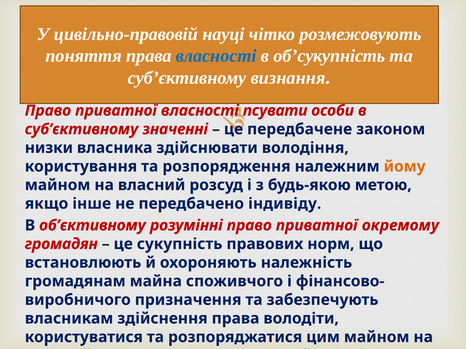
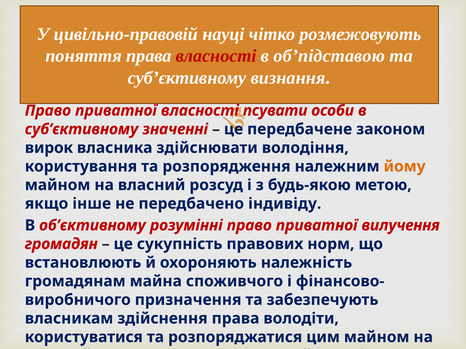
власності at (216, 56) colour: blue -> red
об’сукупність: об’сукупність -> об’підставою
низки: низки -> вирок
окремому: окремому -> вилучення
